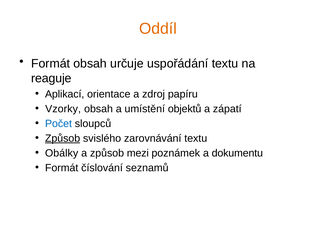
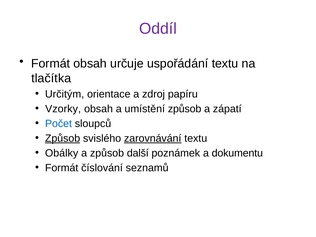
Oddíl colour: orange -> purple
reaguje: reaguje -> tlačítka
Aplikací: Aplikací -> Určitým
umístění objektů: objektů -> způsob
zarovnávání underline: none -> present
mezi: mezi -> další
